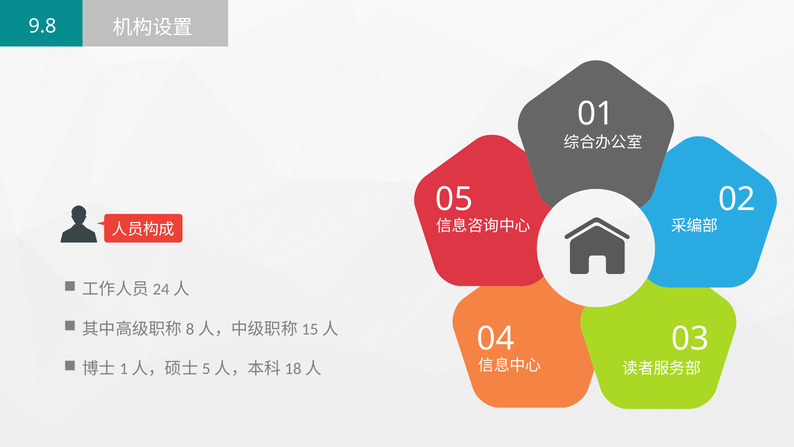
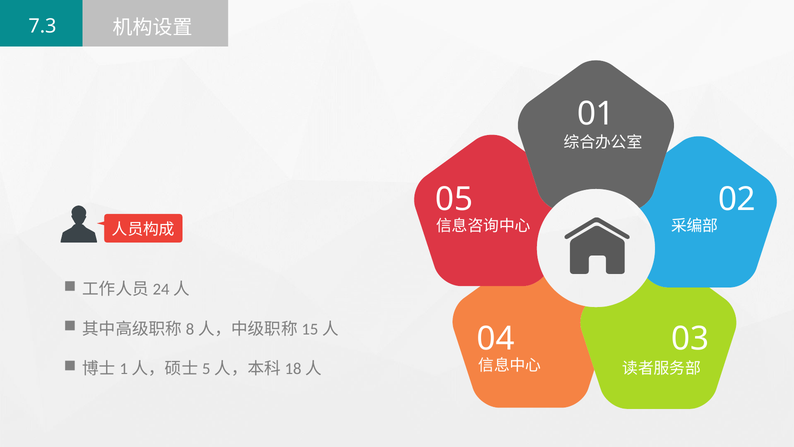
9.8: 9.8 -> 7.3
